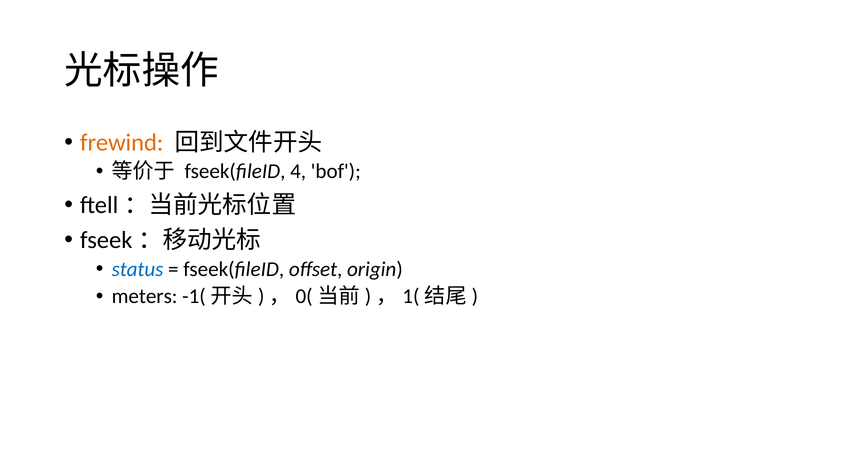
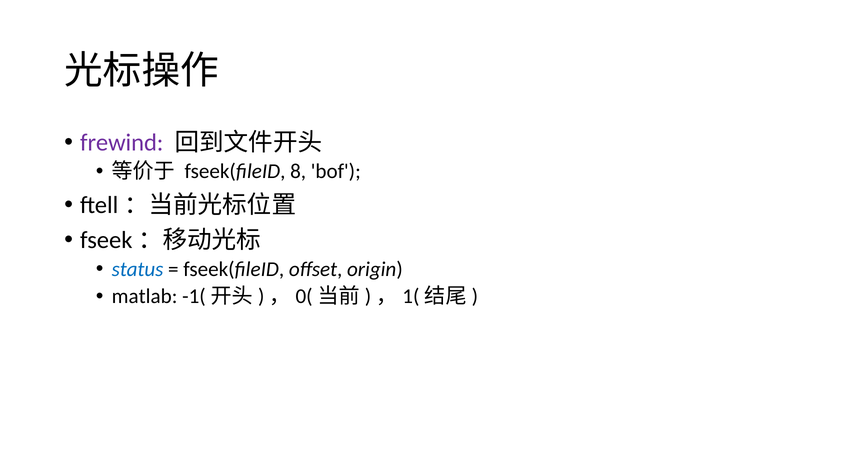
frewind colour: orange -> purple
4: 4 -> 8
meters: meters -> matlab
